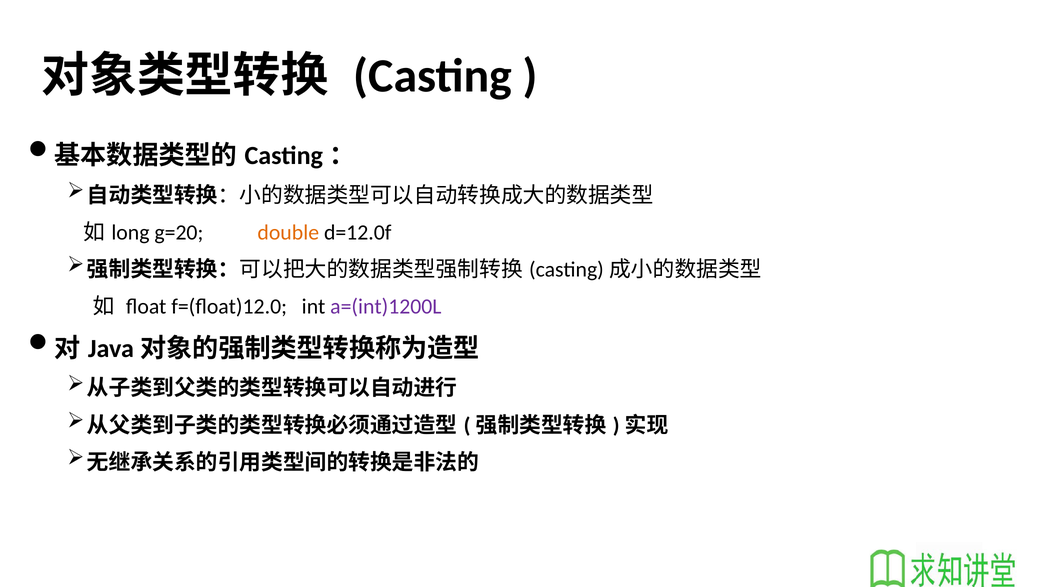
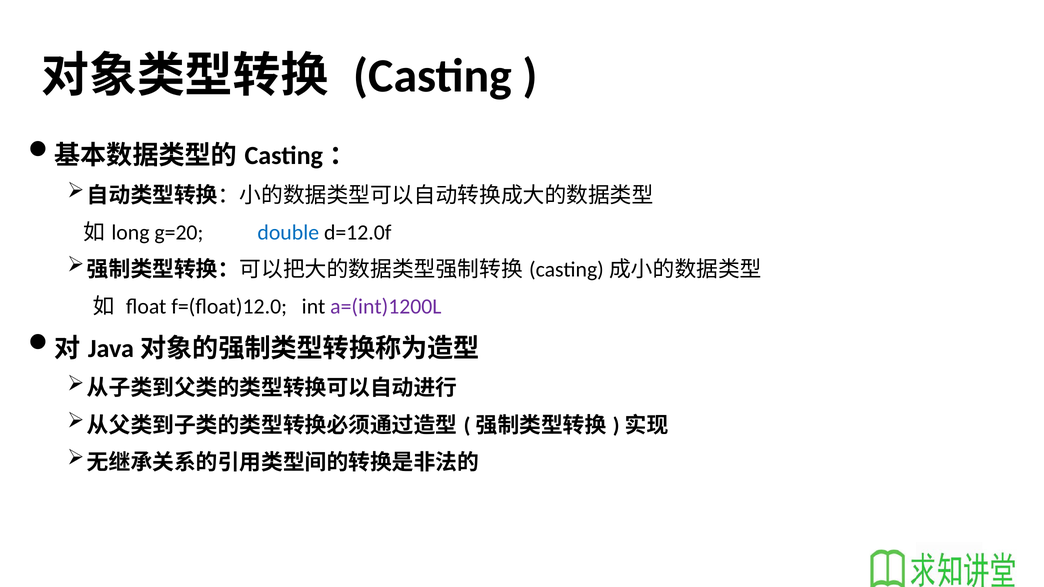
double colour: orange -> blue
